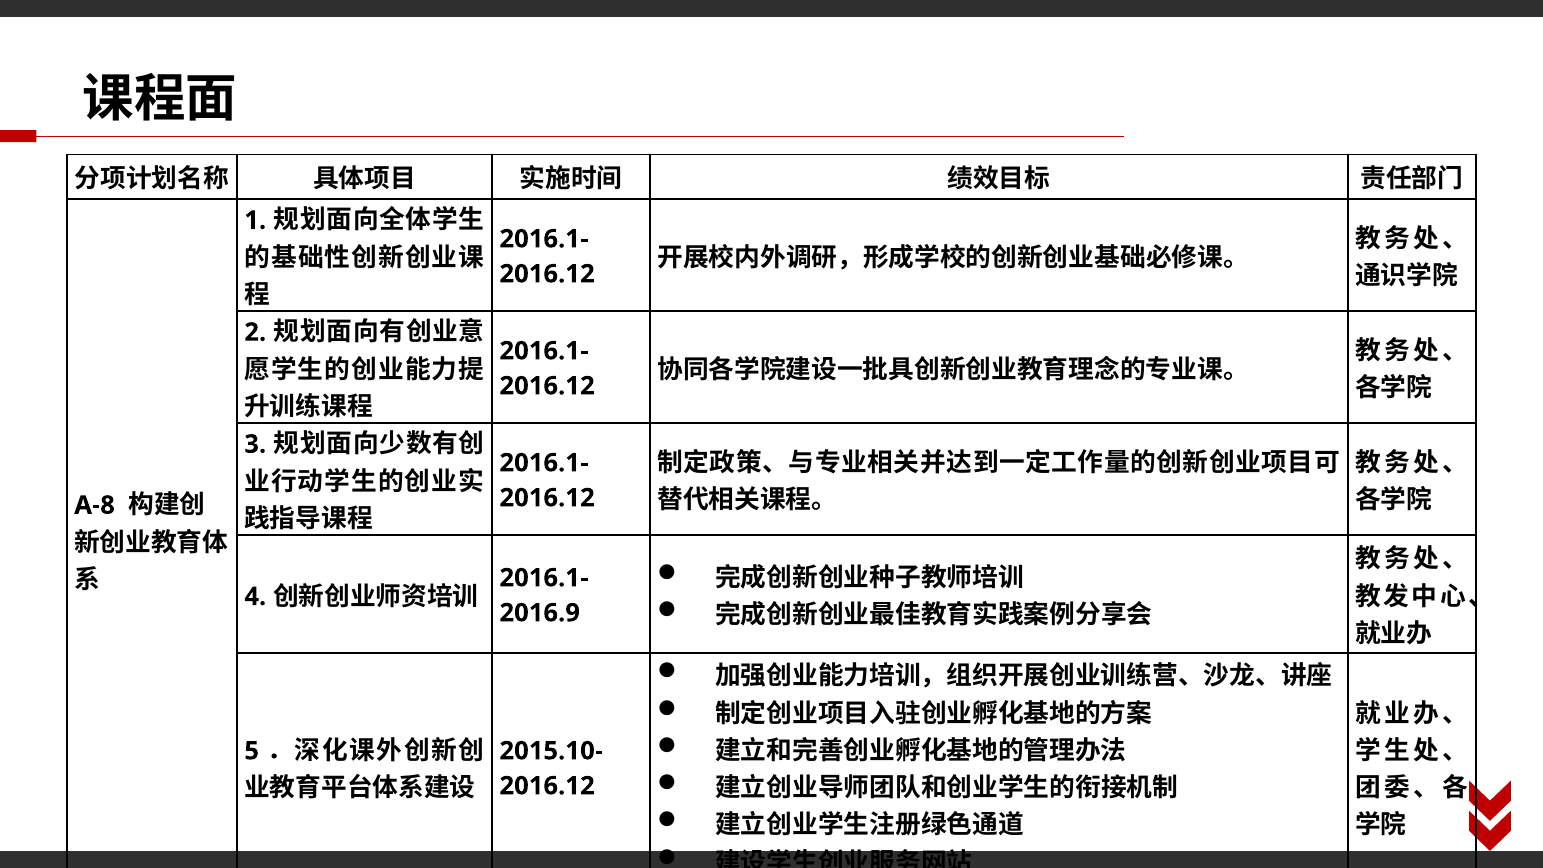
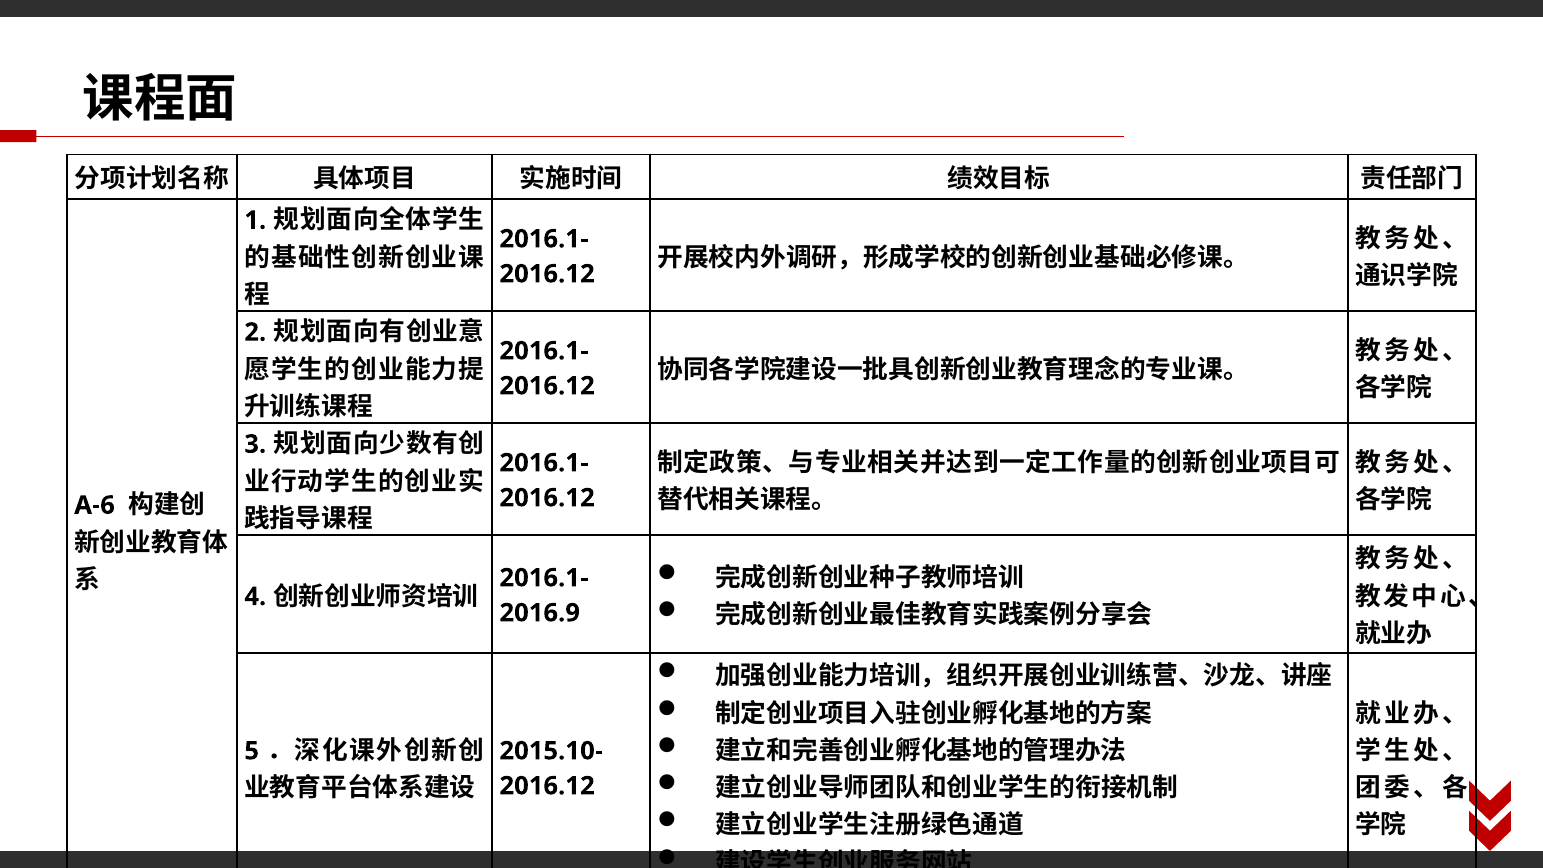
A-8: A-8 -> A-6
